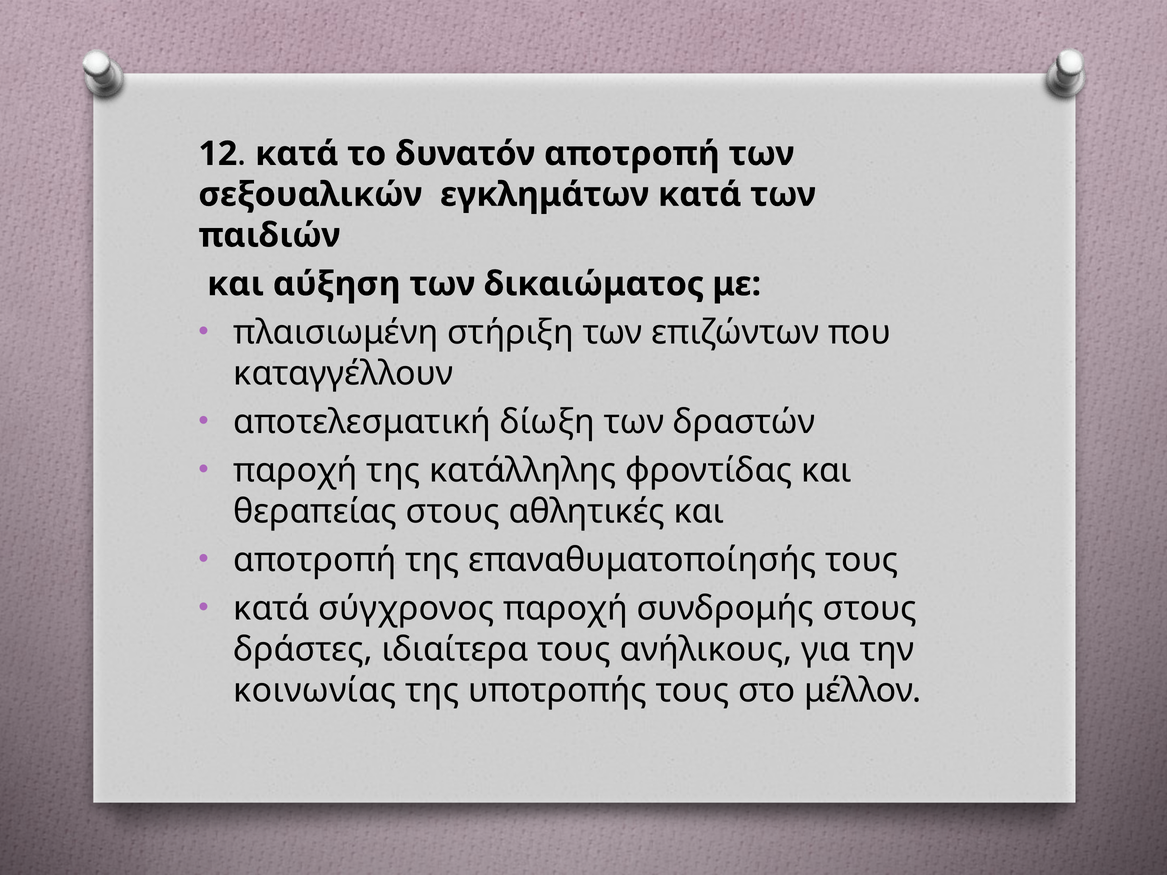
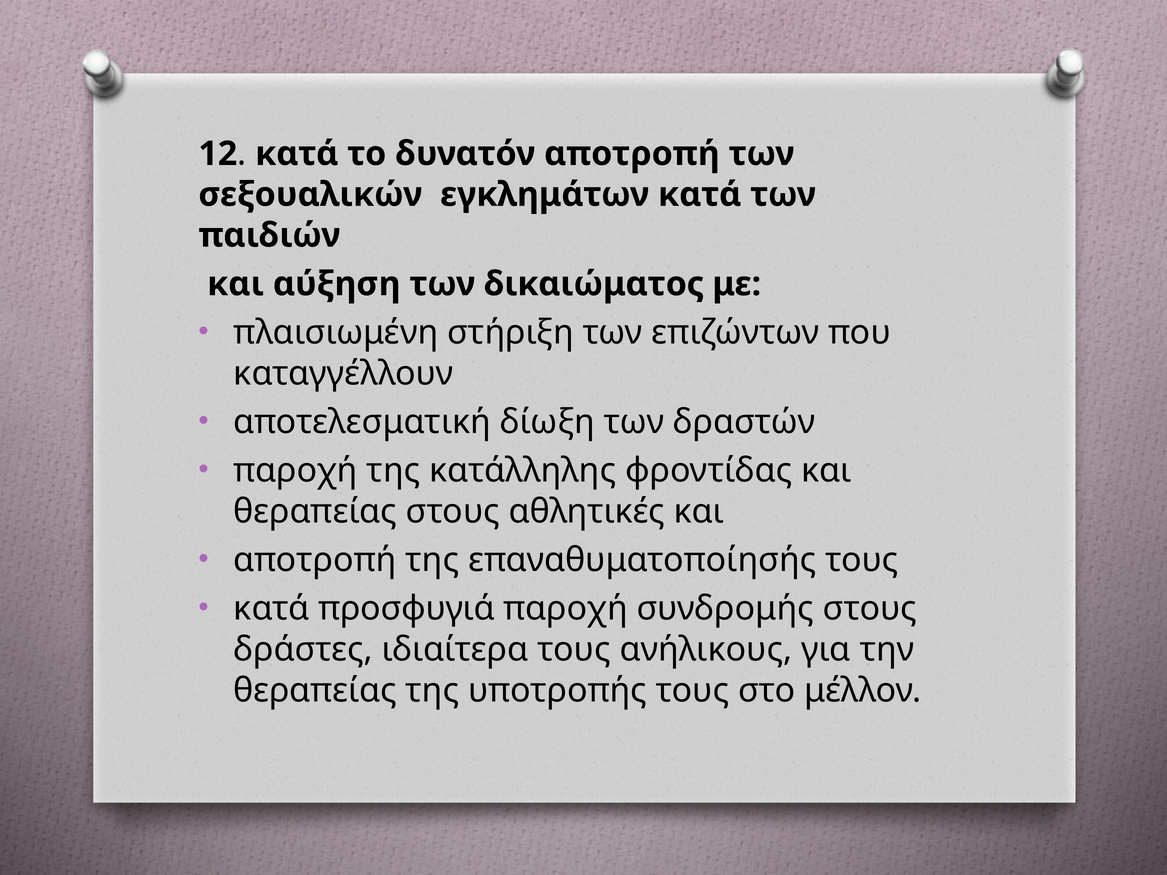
σύγχρονος: σύγχρονος -> προσφυγιά
κοινωνίας at (315, 691): κοινωνίας -> θεραπείας
